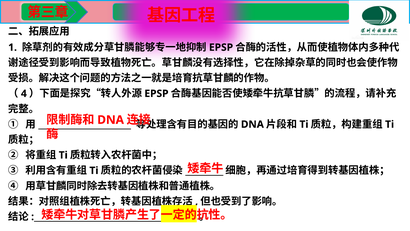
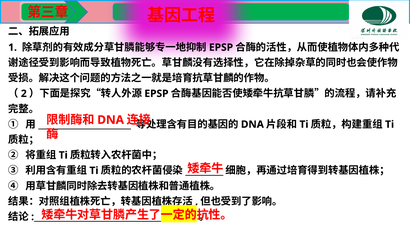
4: 4 -> 2
